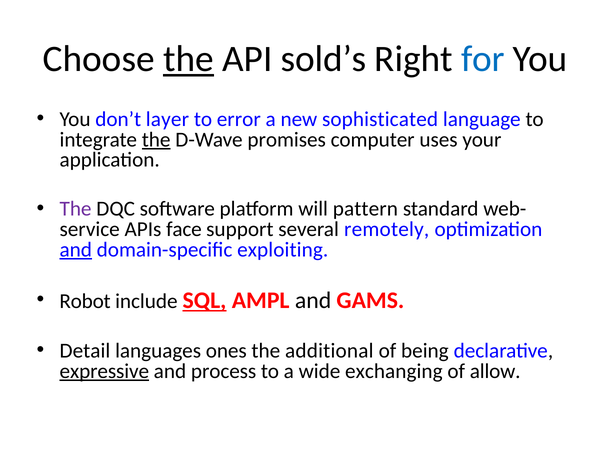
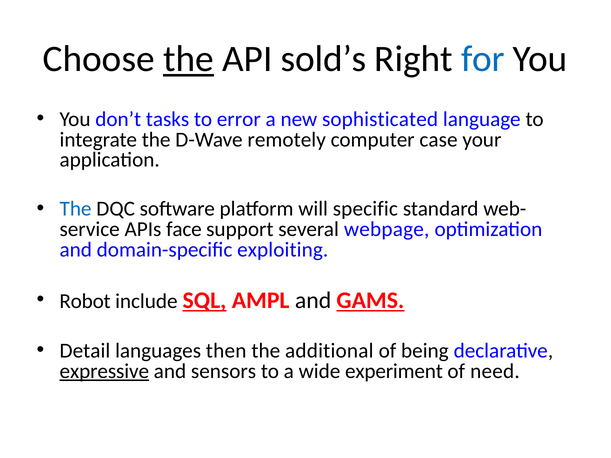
layer: layer -> tasks
the at (156, 140) underline: present -> none
promises: promises -> remotely
uses: uses -> case
The at (76, 209) colour: purple -> blue
pattern: pattern -> specific
remotely: remotely -> webpage
and at (76, 250) underline: present -> none
GAMS underline: none -> present
ones: ones -> then
process: process -> sensors
exchanging: exchanging -> experiment
allow: allow -> need
